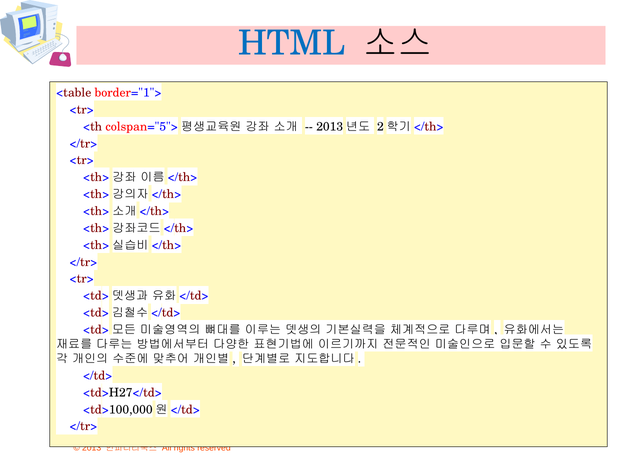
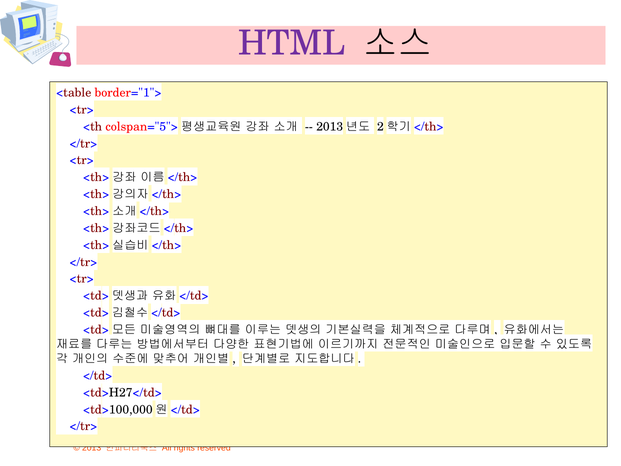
HTML colour: blue -> purple
